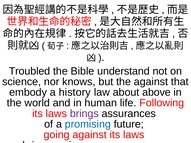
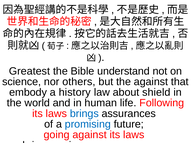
Troubled: Troubled -> Greatest
knows: knows -> others
above: above -> shield
brings at (84, 114) colour: purple -> blue
